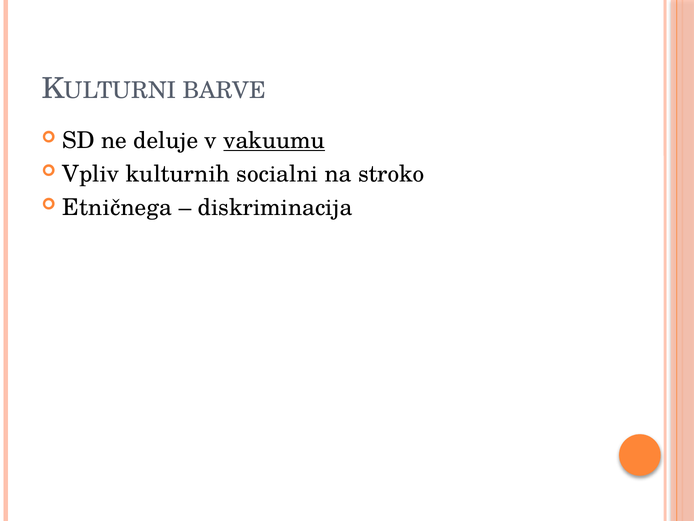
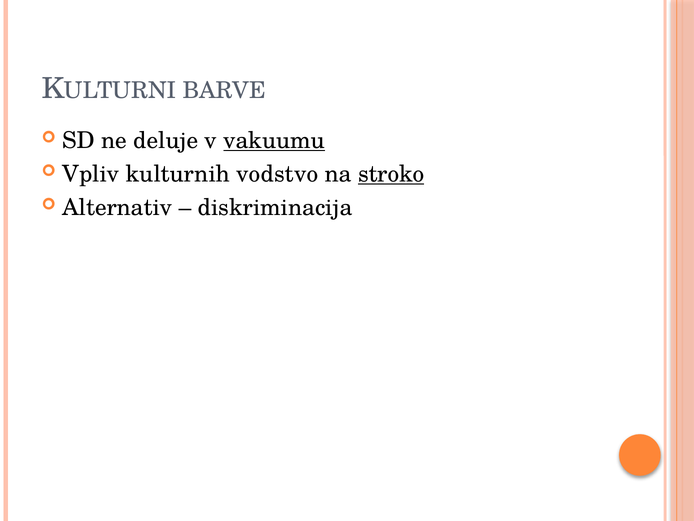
socialni: socialni -> vodstvo
stroko underline: none -> present
Etničnega: Etničnega -> Alternativ
